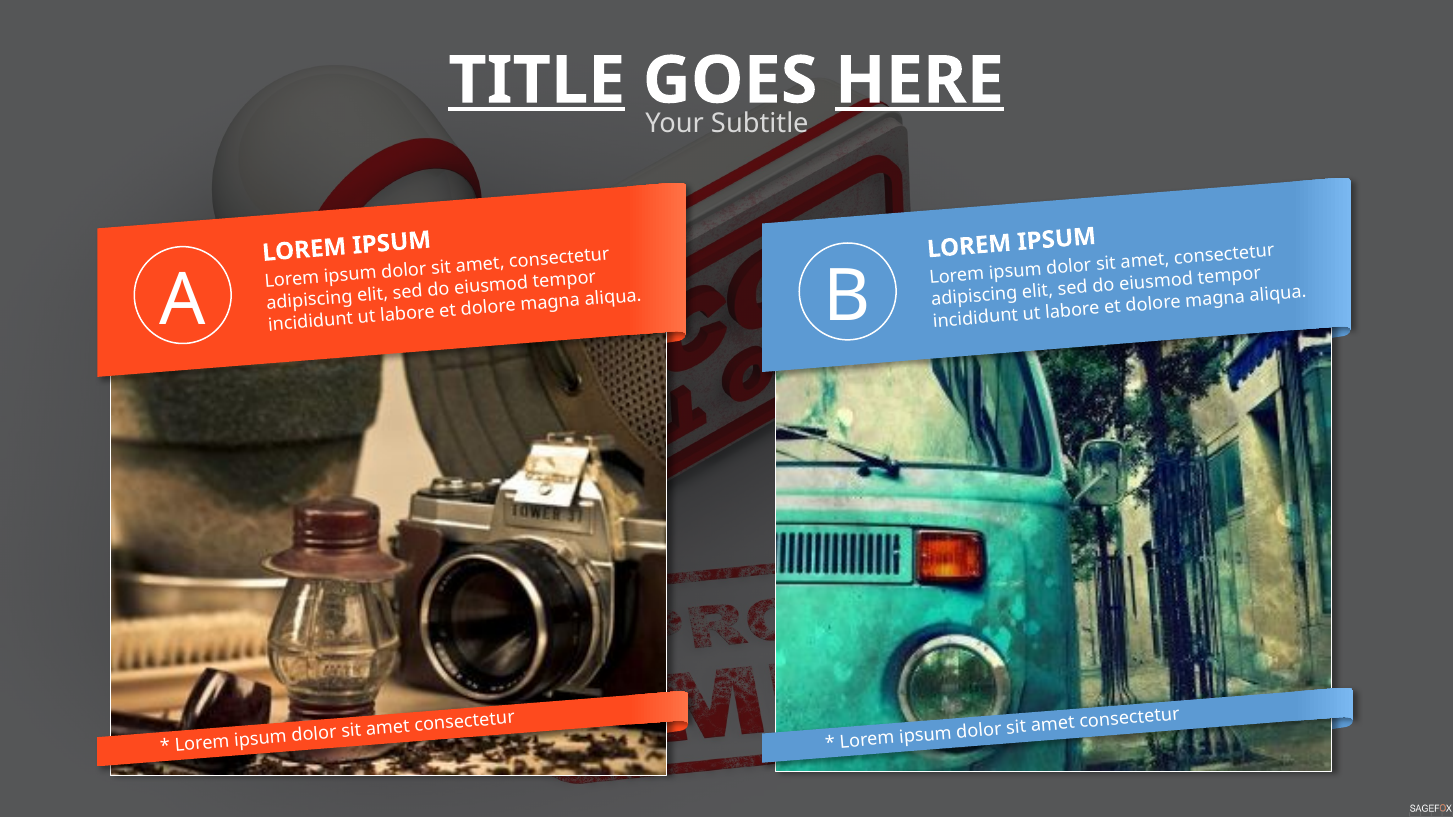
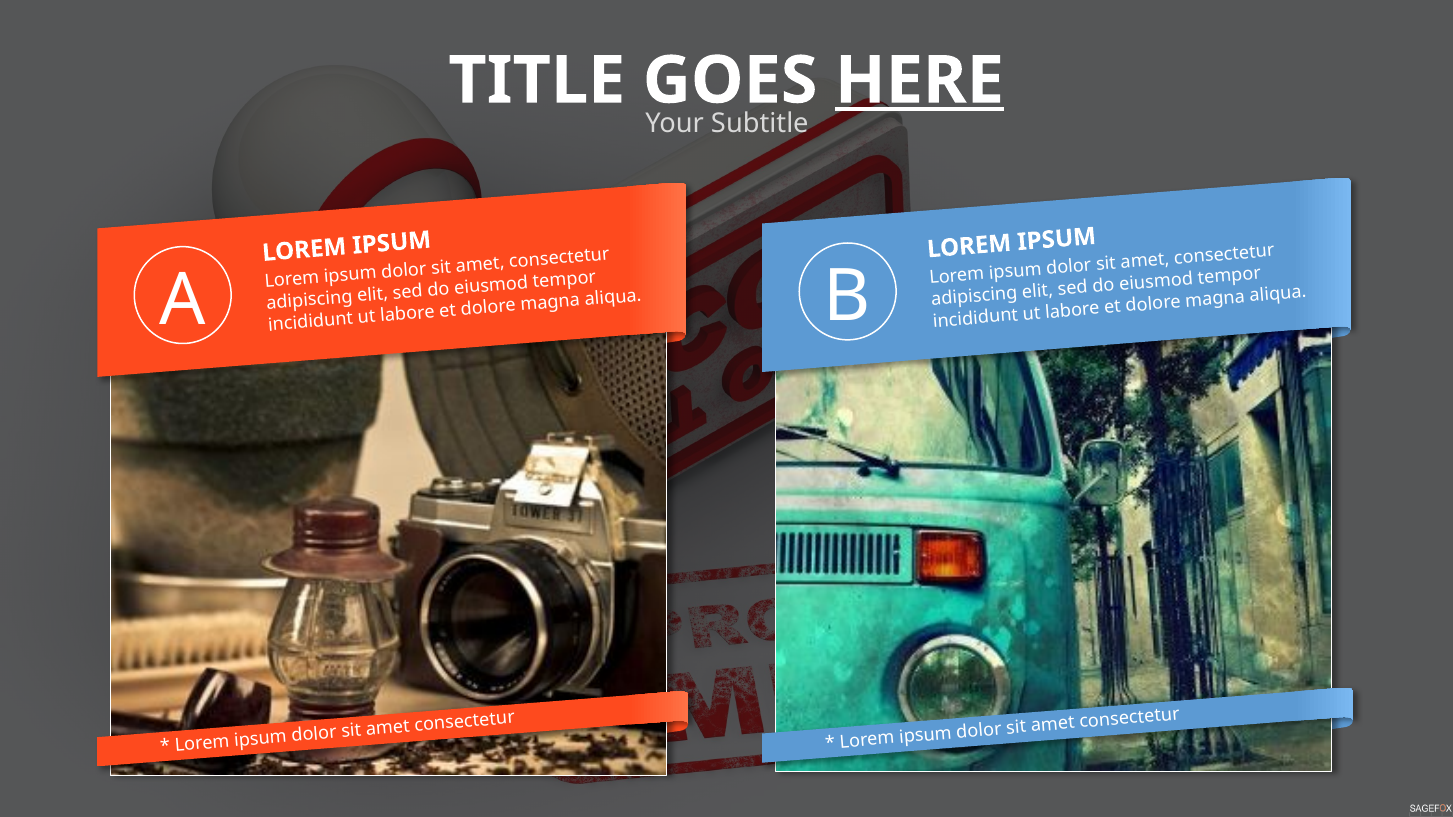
TITLE underline: present -> none
